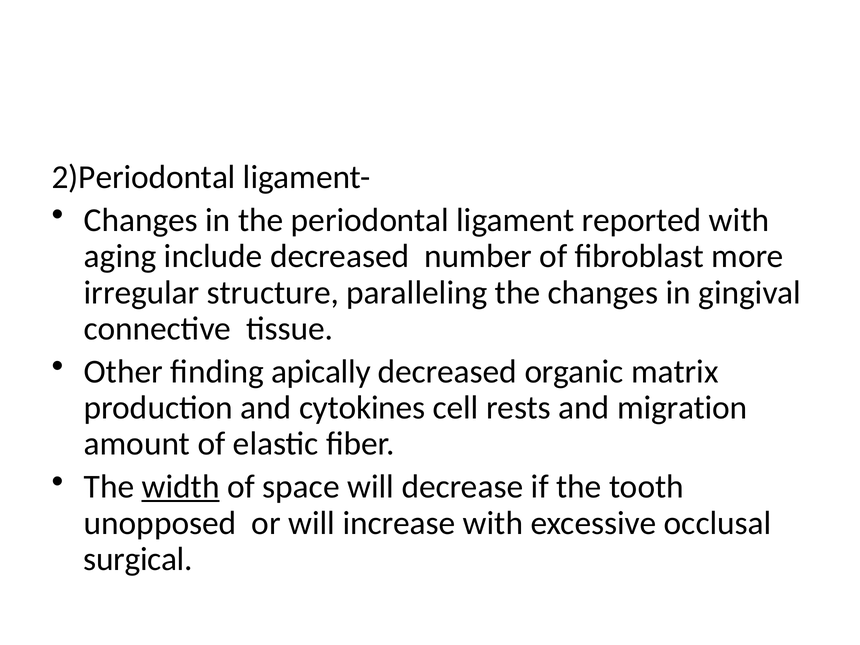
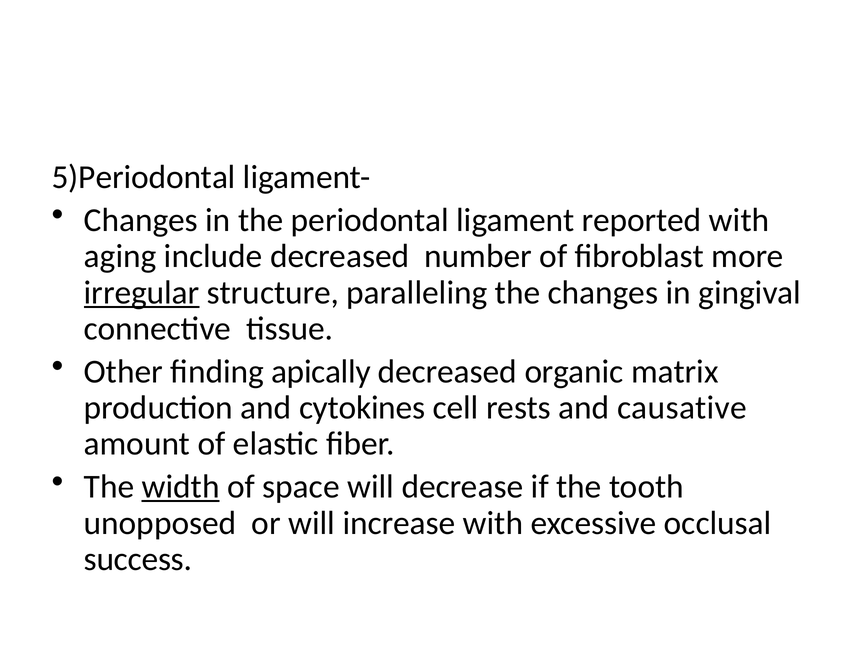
2)Periodontal: 2)Periodontal -> 5)Periodontal
irregular underline: none -> present
migration: migration -> causative
surgical: surgical -> success
